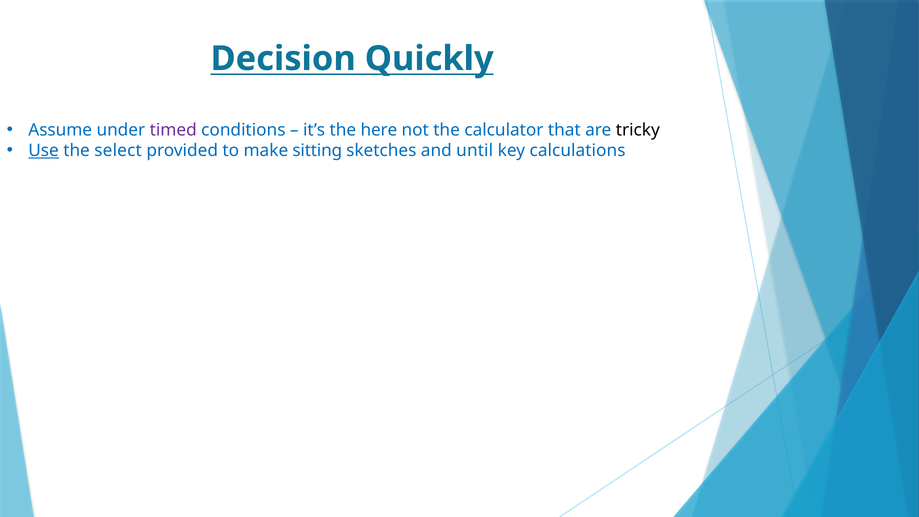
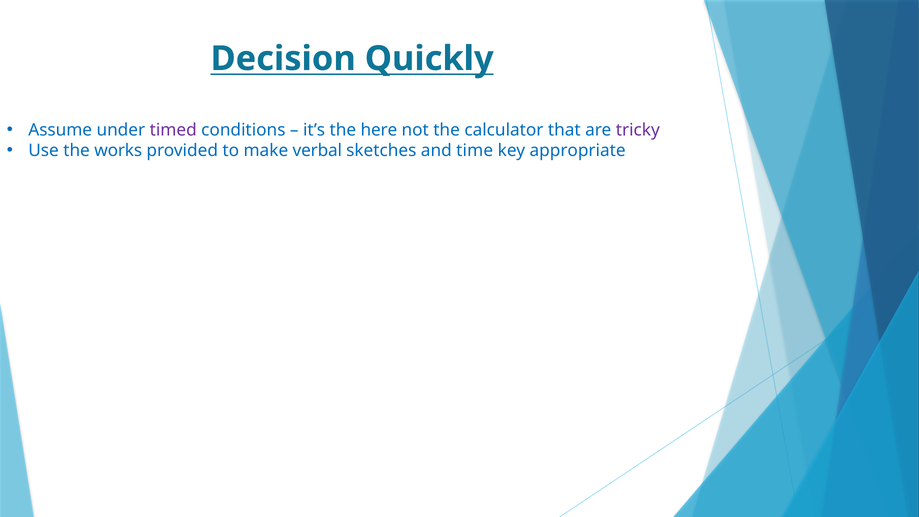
tricky colour: black -> purple
Use underline: present -> none
select: select -> works
sitting: sitting -> verbal
until: until -> time
calculations: calculations -> appropriate
